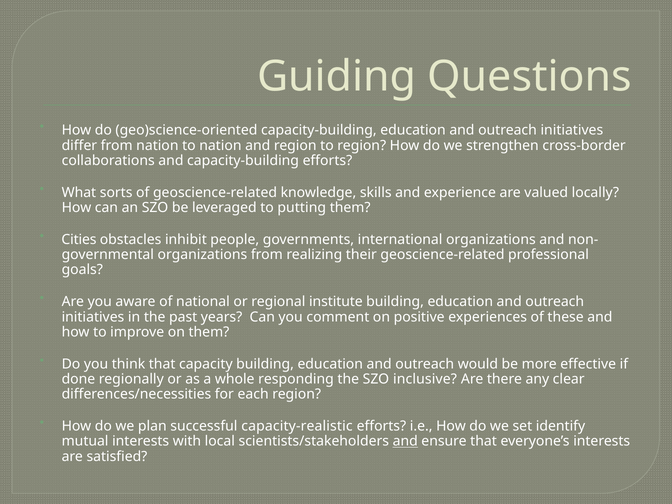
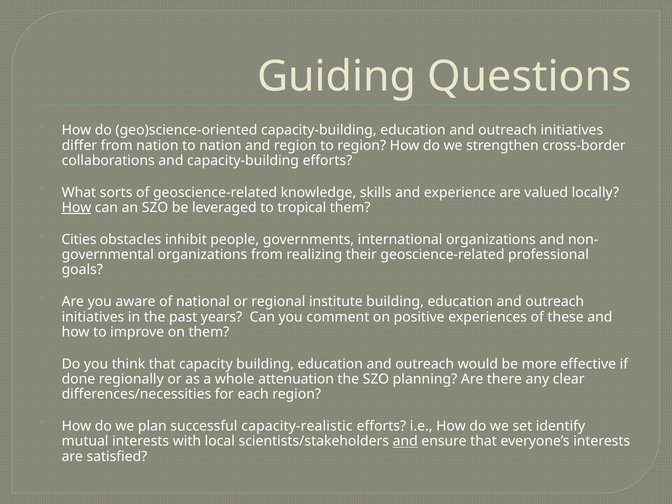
How at (76, 208) underline: none -> present
putting: putting -> tropical
responding: responding -> attenuation
inclusive: inclusive -> planning
